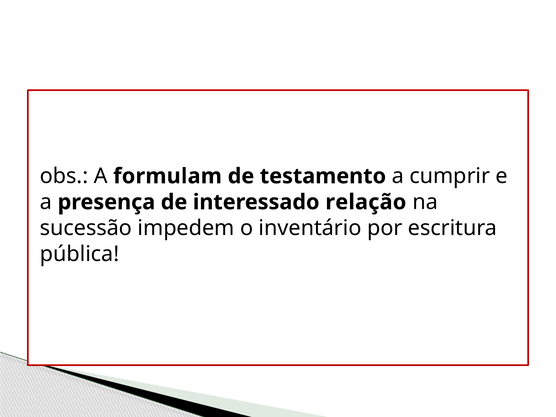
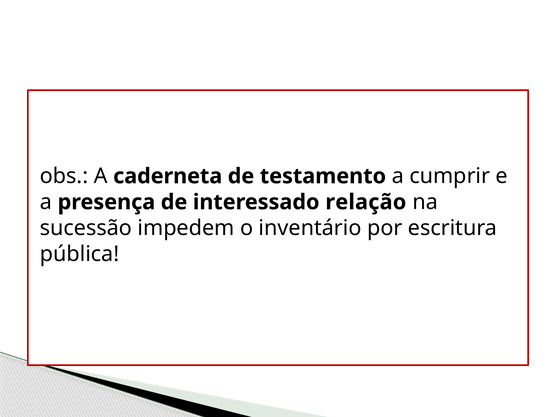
formulam: formulam -> caderneta
